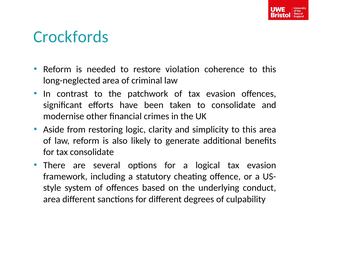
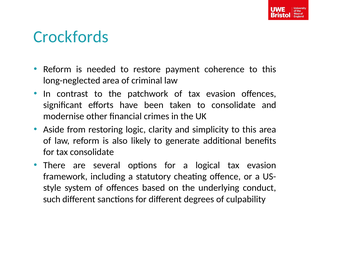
violation: violation -> payment
area at (52, 199): area -> such
